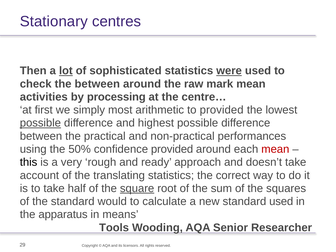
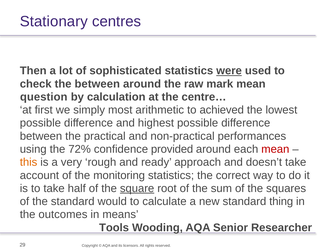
lot underline: present -> none
activities: activities -> question
processing: processing -> calculation
to provided: provided -> achieved
possible at (40, 123) underline: present -> none
50%: 50% -> 72%
this colour: black -> orange
translating: translating -> monitoring
standard used: used -> thing
apparatus: apparatus -> outcomes
